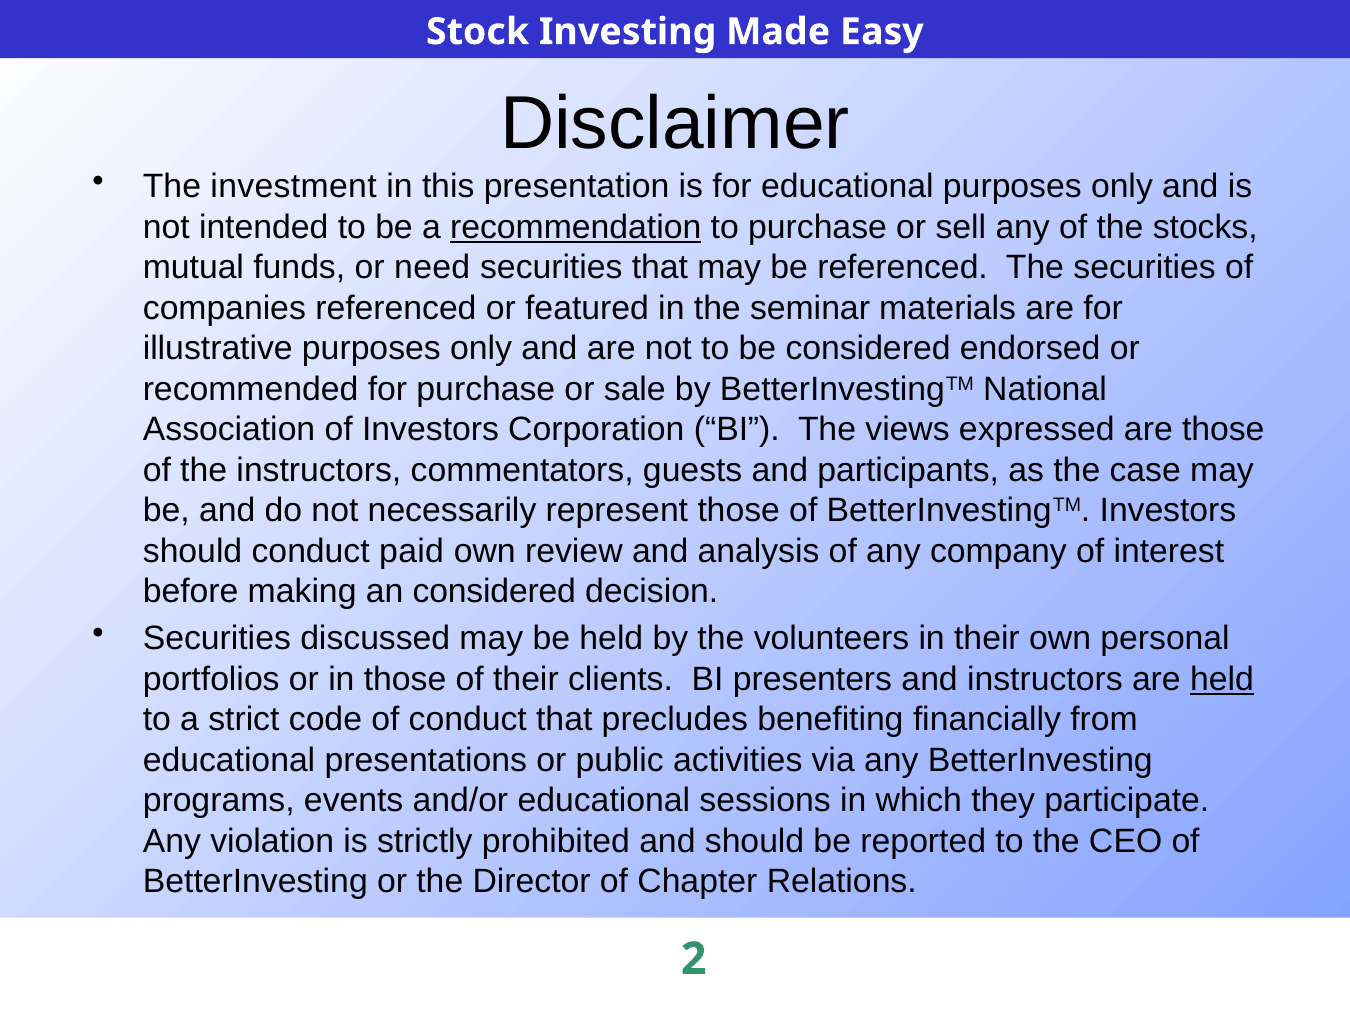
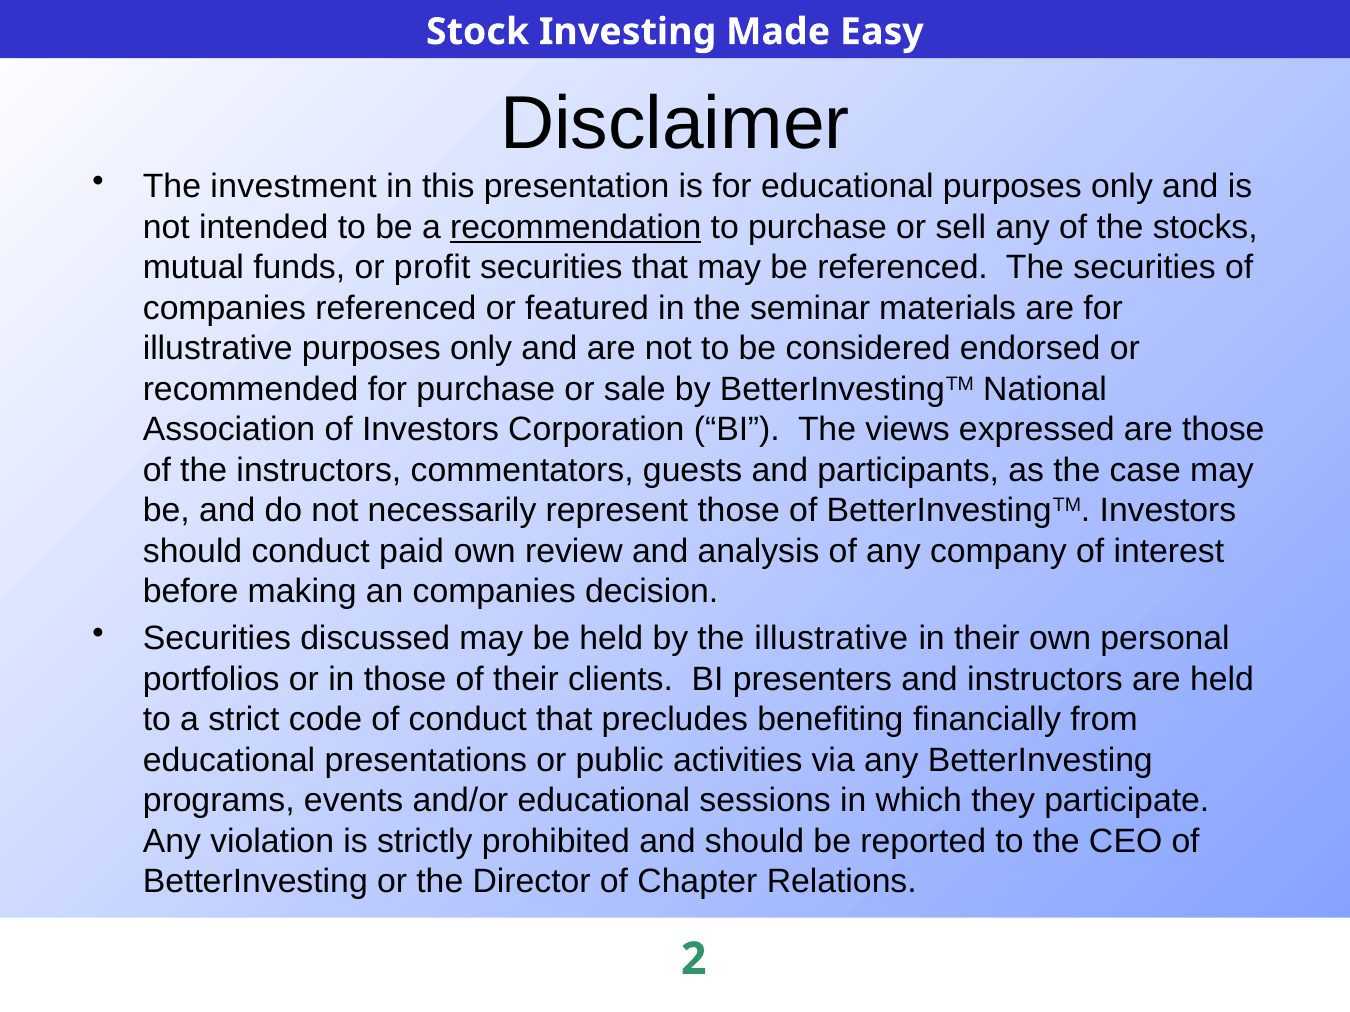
need: need -> profit
an considered: considered -> companies
the volunteers: volunteers -> illustrative
held at (1222, 680) underline: present -> none
